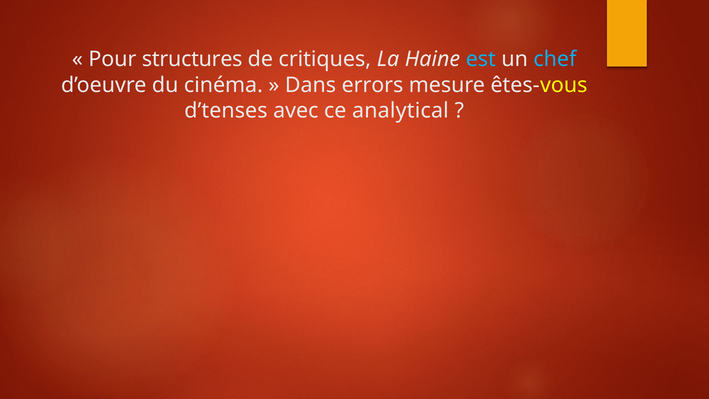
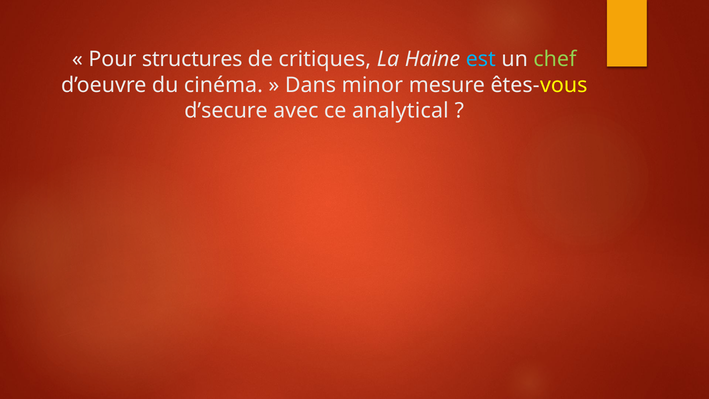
chef colour: light blue -> light green
errors: errors -> minor
d’tenses: d’tenses -> d’secure
